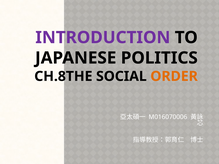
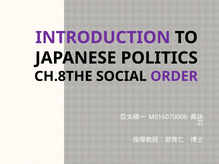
ORDER colour: orange -> purple
